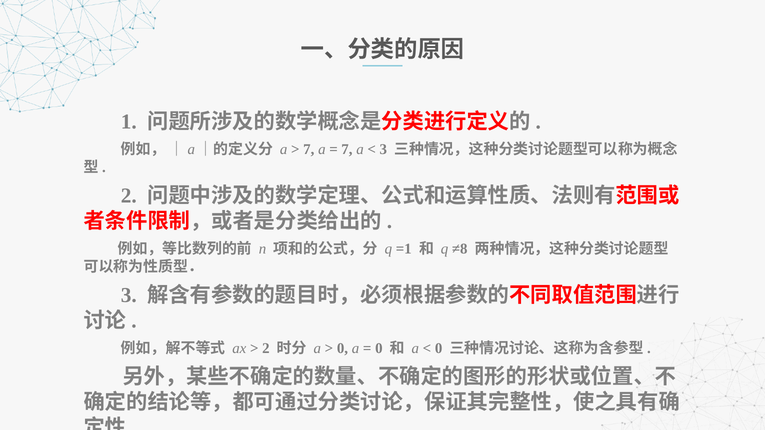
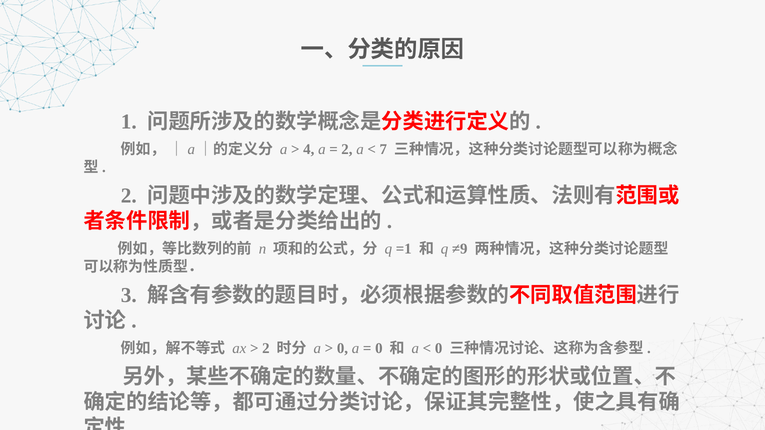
7 at (309, 149): 7 -> 4
7 at (347, 149): 7 -> 2
3 at (383, 149): 3 -> 7
≠8: ≠8 -> ≠9
